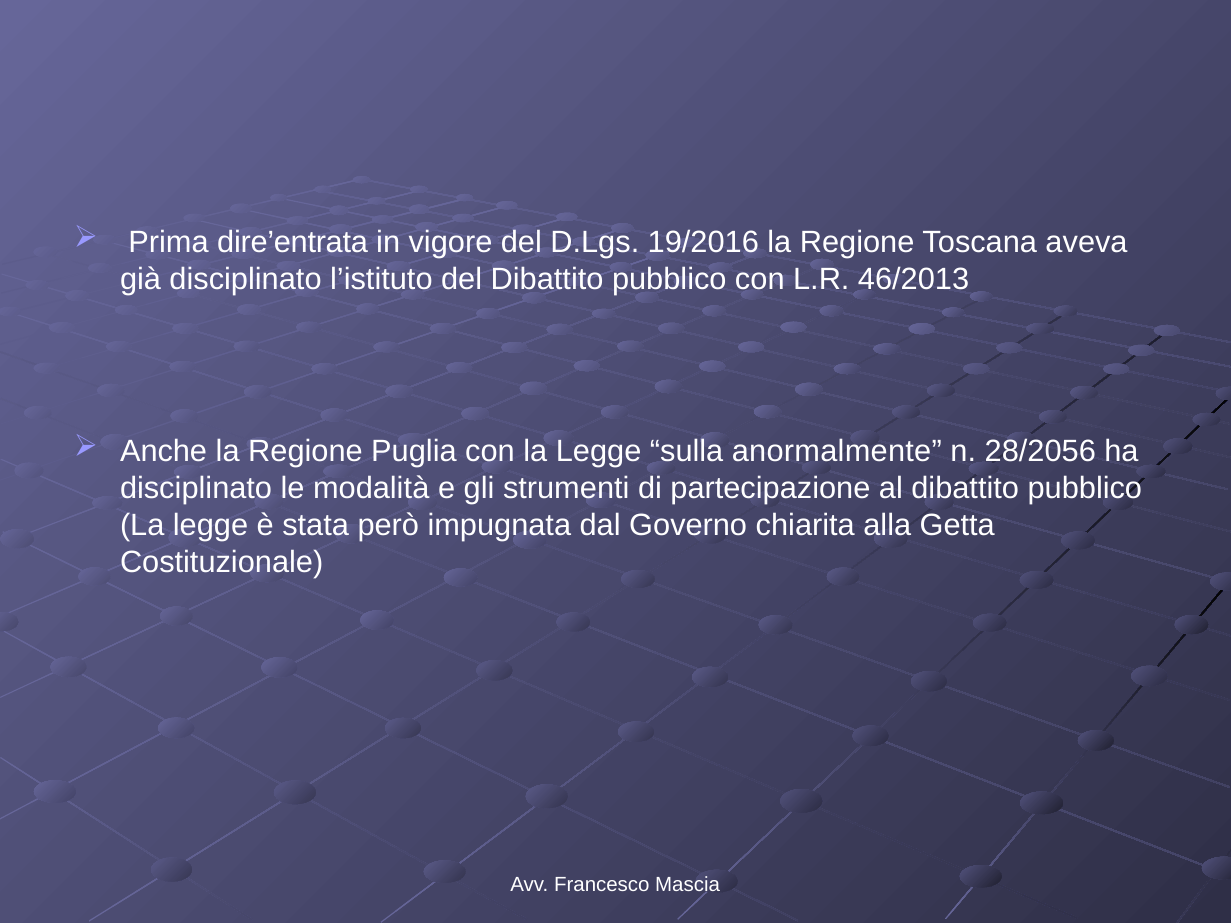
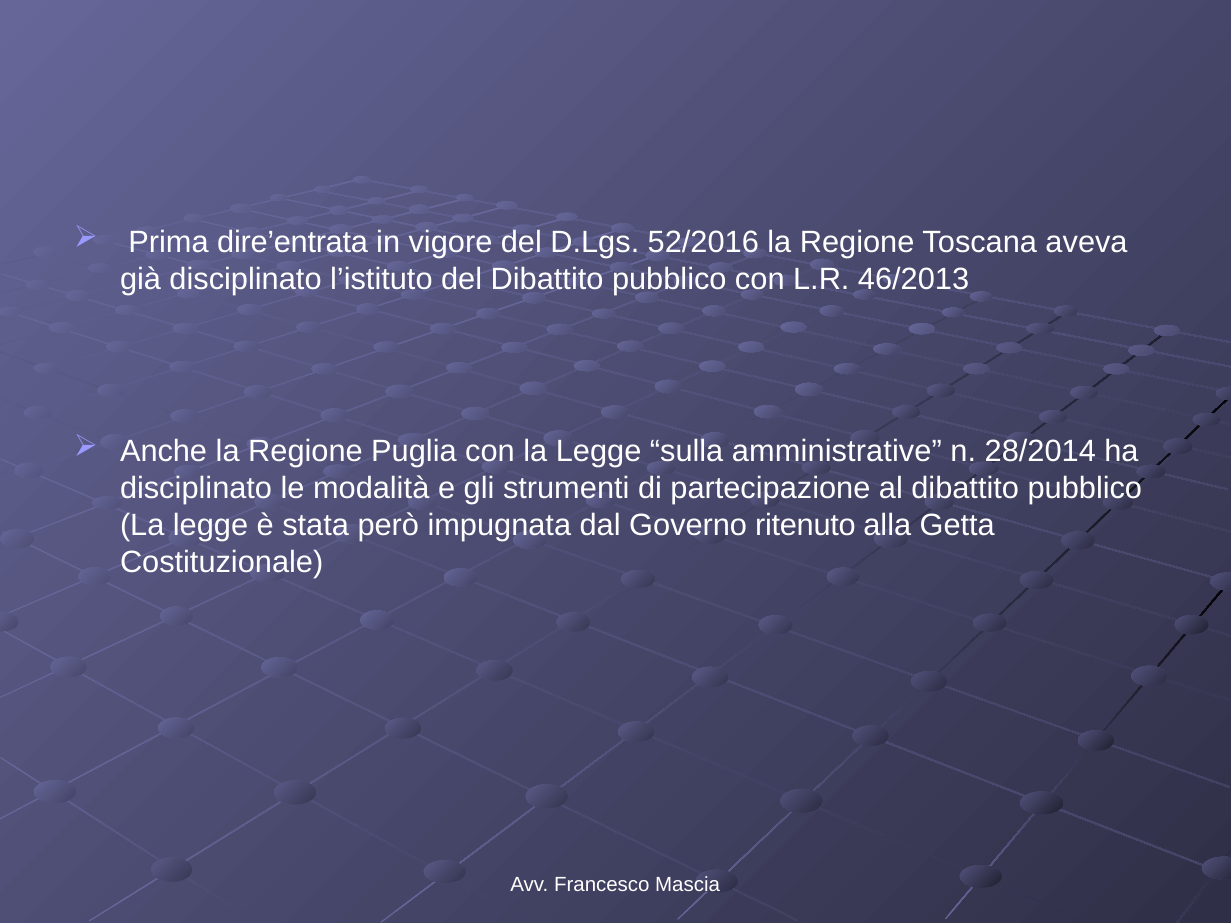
19/2016: 19/2016 -> 52/2016
anormalmente: anormalmente -> amministrative
28/2056: 28/2056 -> 28/2014
chiarita: chiarita -> ritenuto
